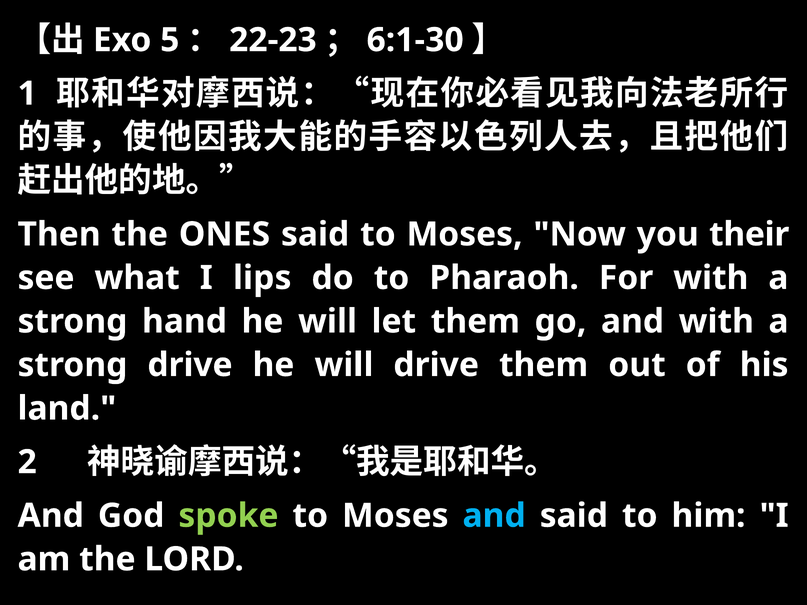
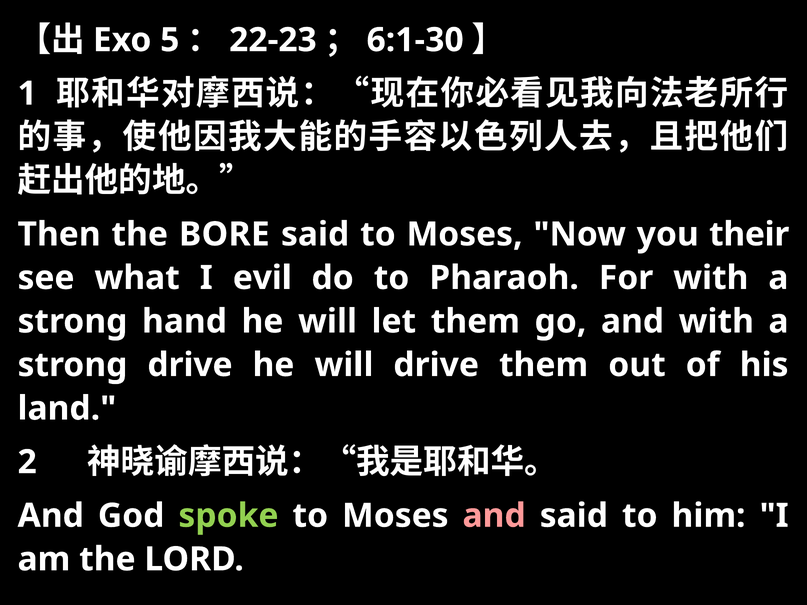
ONES: ONES -> BORE
lips: lips -> evil
and at (494, 516) colour: light blue -> pink
